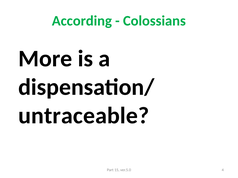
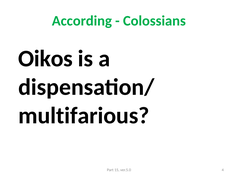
More: More -> Oikos
untraceable: untraceable -> multifarious
